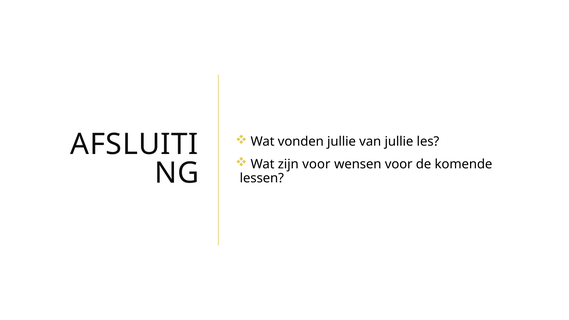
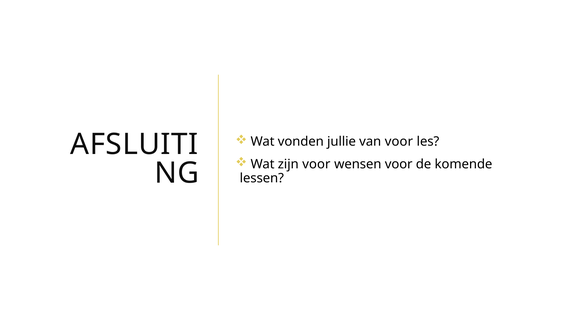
van jullie: jullie -> voor
